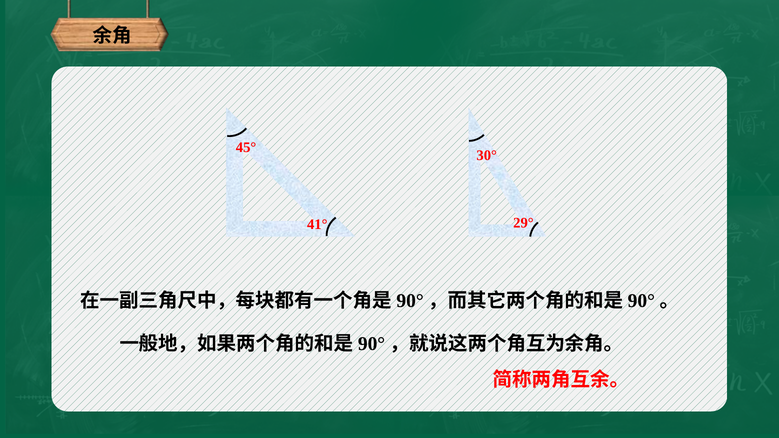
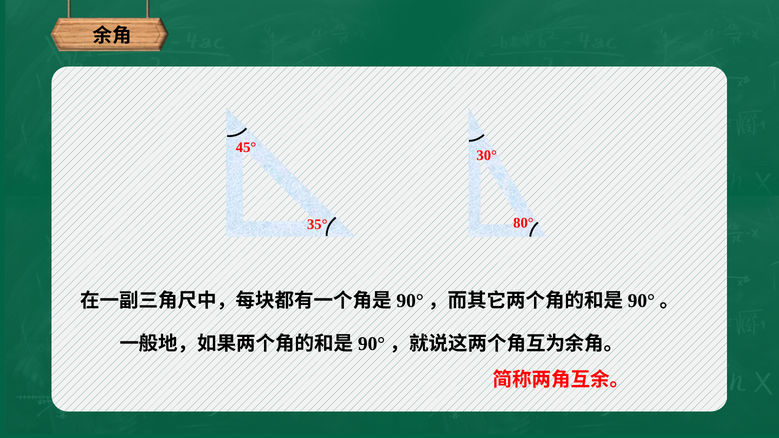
29°: 29° -> 80°
41°: 41° -> 35°
